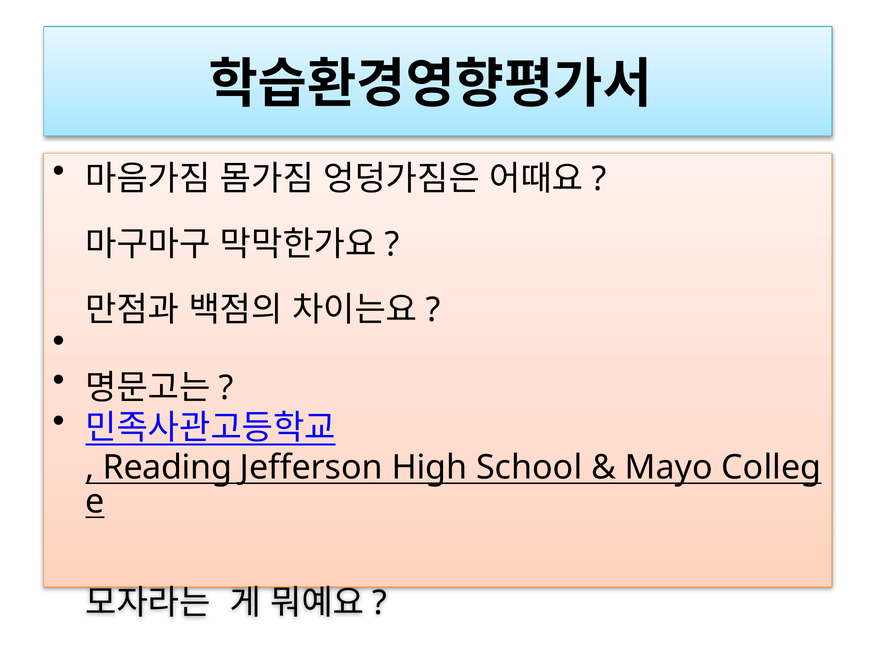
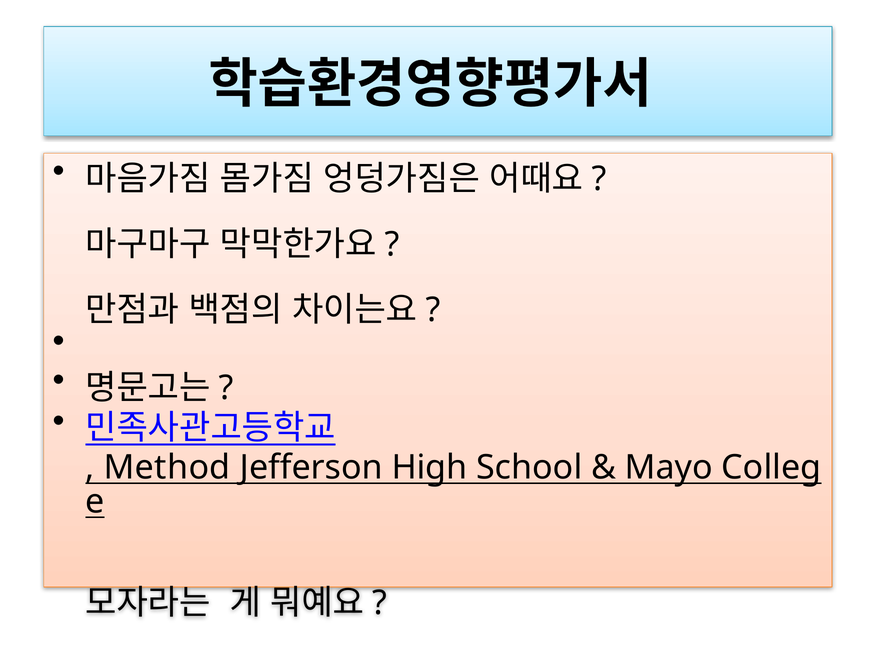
Reading: Reading -> Method
